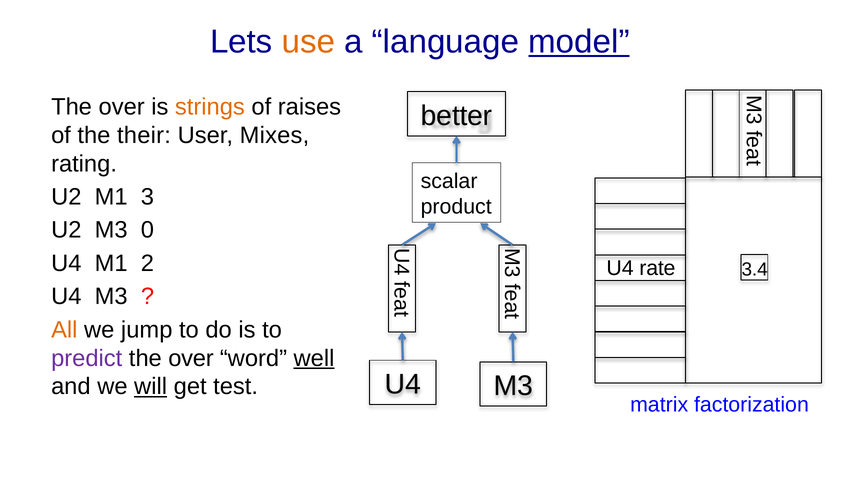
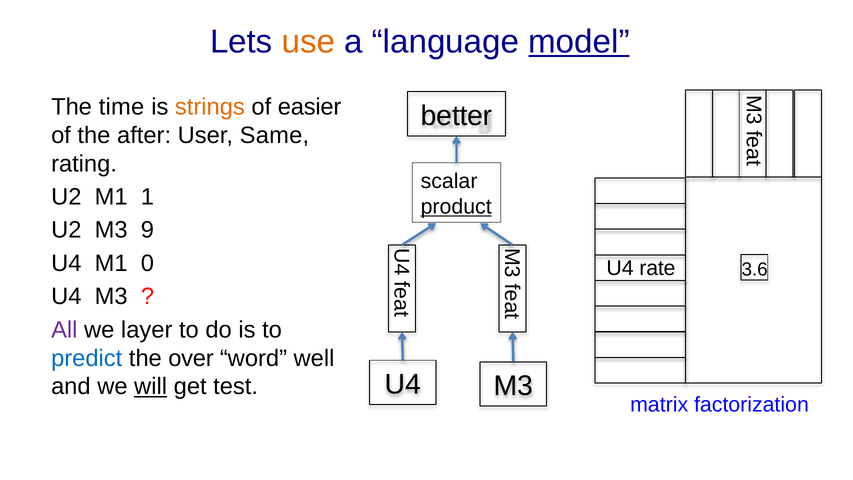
over at (122, 107): over -> time
raises: raises -> easier
their: their -> after
Mixes: Mixes -> Same
M1 3: 3 -> 1
product underline: none -> present
0: 0 -> 9
2: 2 -> 0
3.4: 3.4 -> 3.6
All colour: orange -> purple
jump: jump -> layer
predict colour: purple -> blue
well underline: present -> none
